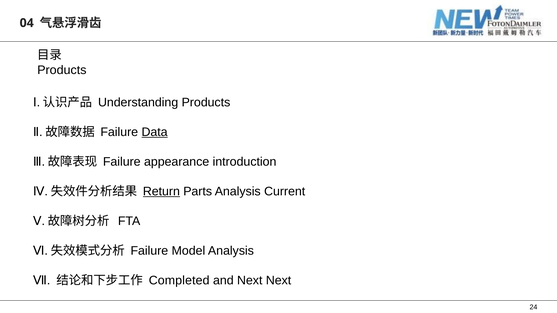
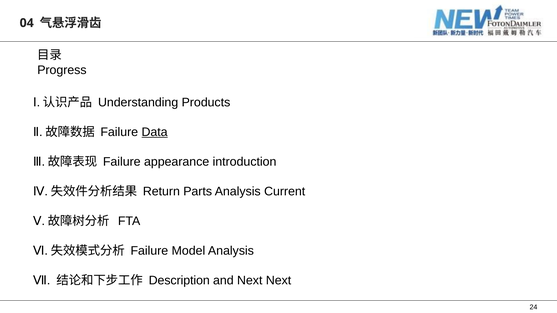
Products at (62, 70): Products -> Progress
Return underline: present -> none
Completed: Completed -> Description
